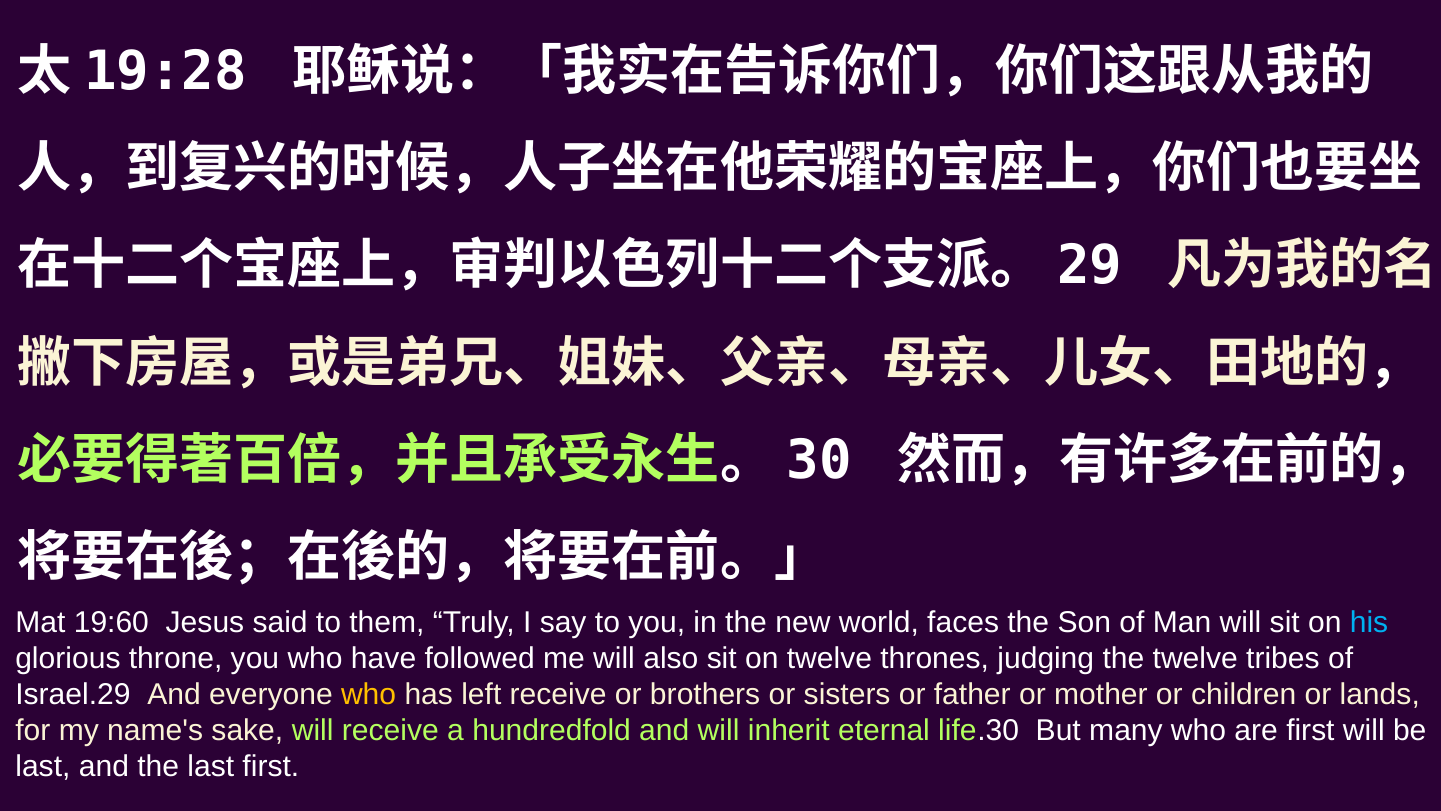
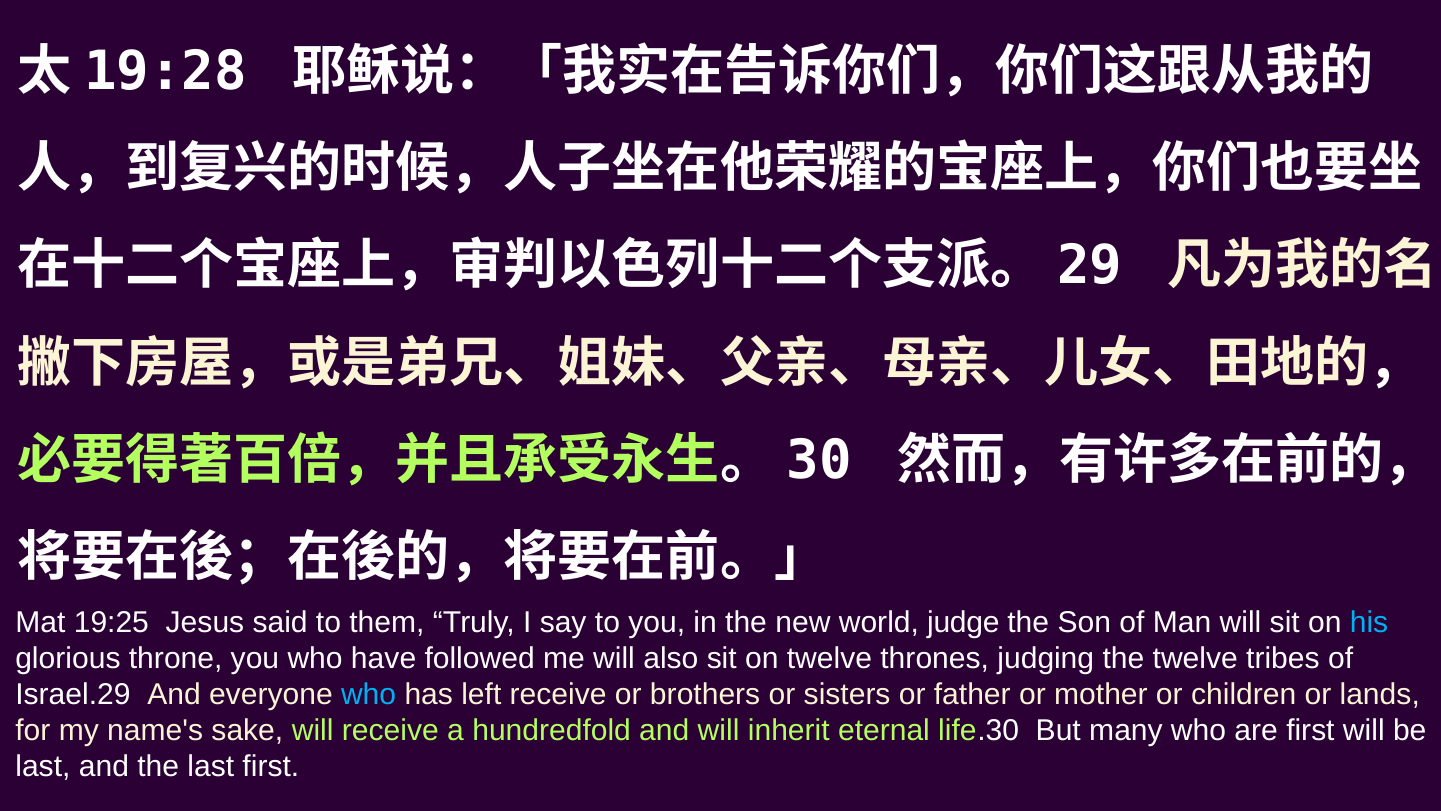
19:60: 19:60 -> 19:25
faces: faces -> judge
who at (369, 694) colour: yellow -> light blue
